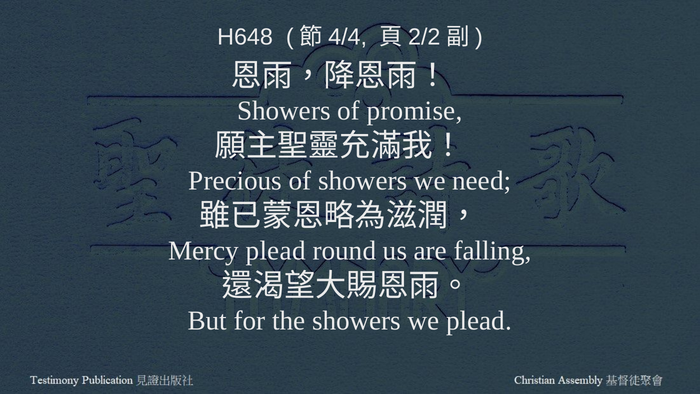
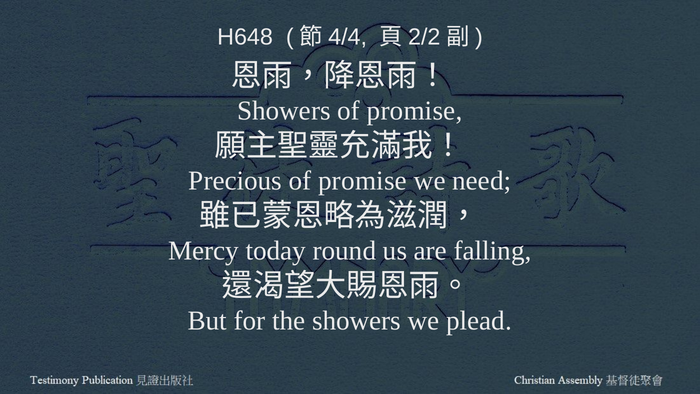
showers at (363, 181): showers -> promise
Mercy plead: plead -> today
